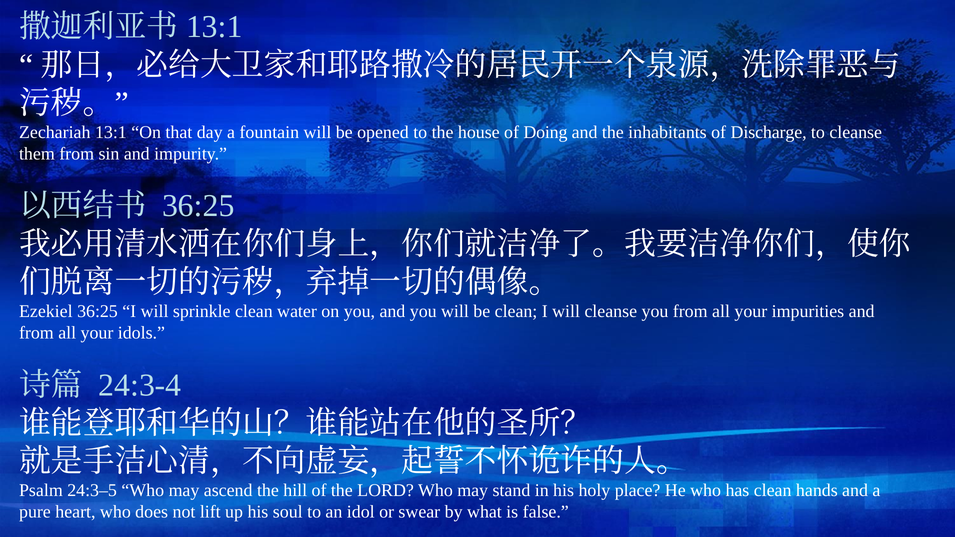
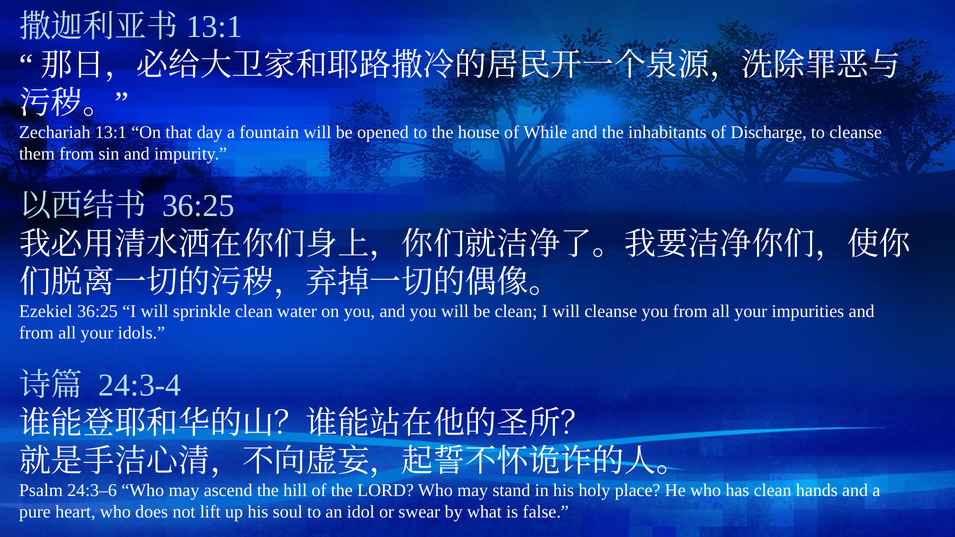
Doing: Doing -> While
24:3–5: 24:3–5 -> 24:3–6
